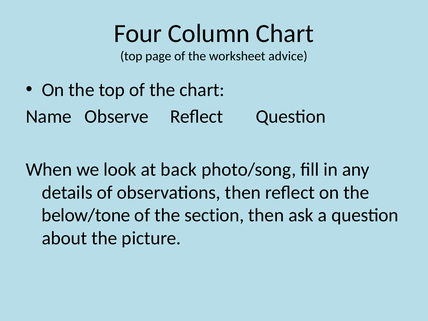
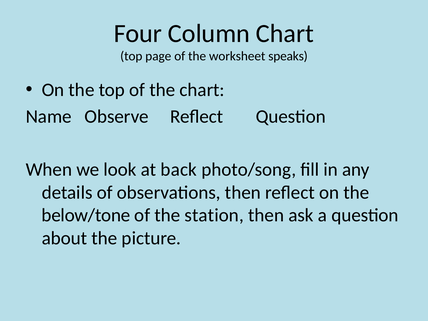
advice: advice -> speaks
section: section -> station
